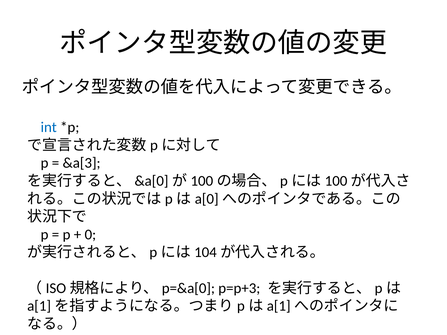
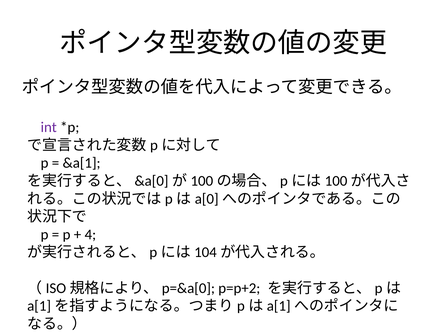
int colour: blue -> purple
&a[3: &a[3 -> &a[1
0: 0 -> 4
p=p+3: p=p+3 -> p=p+2
